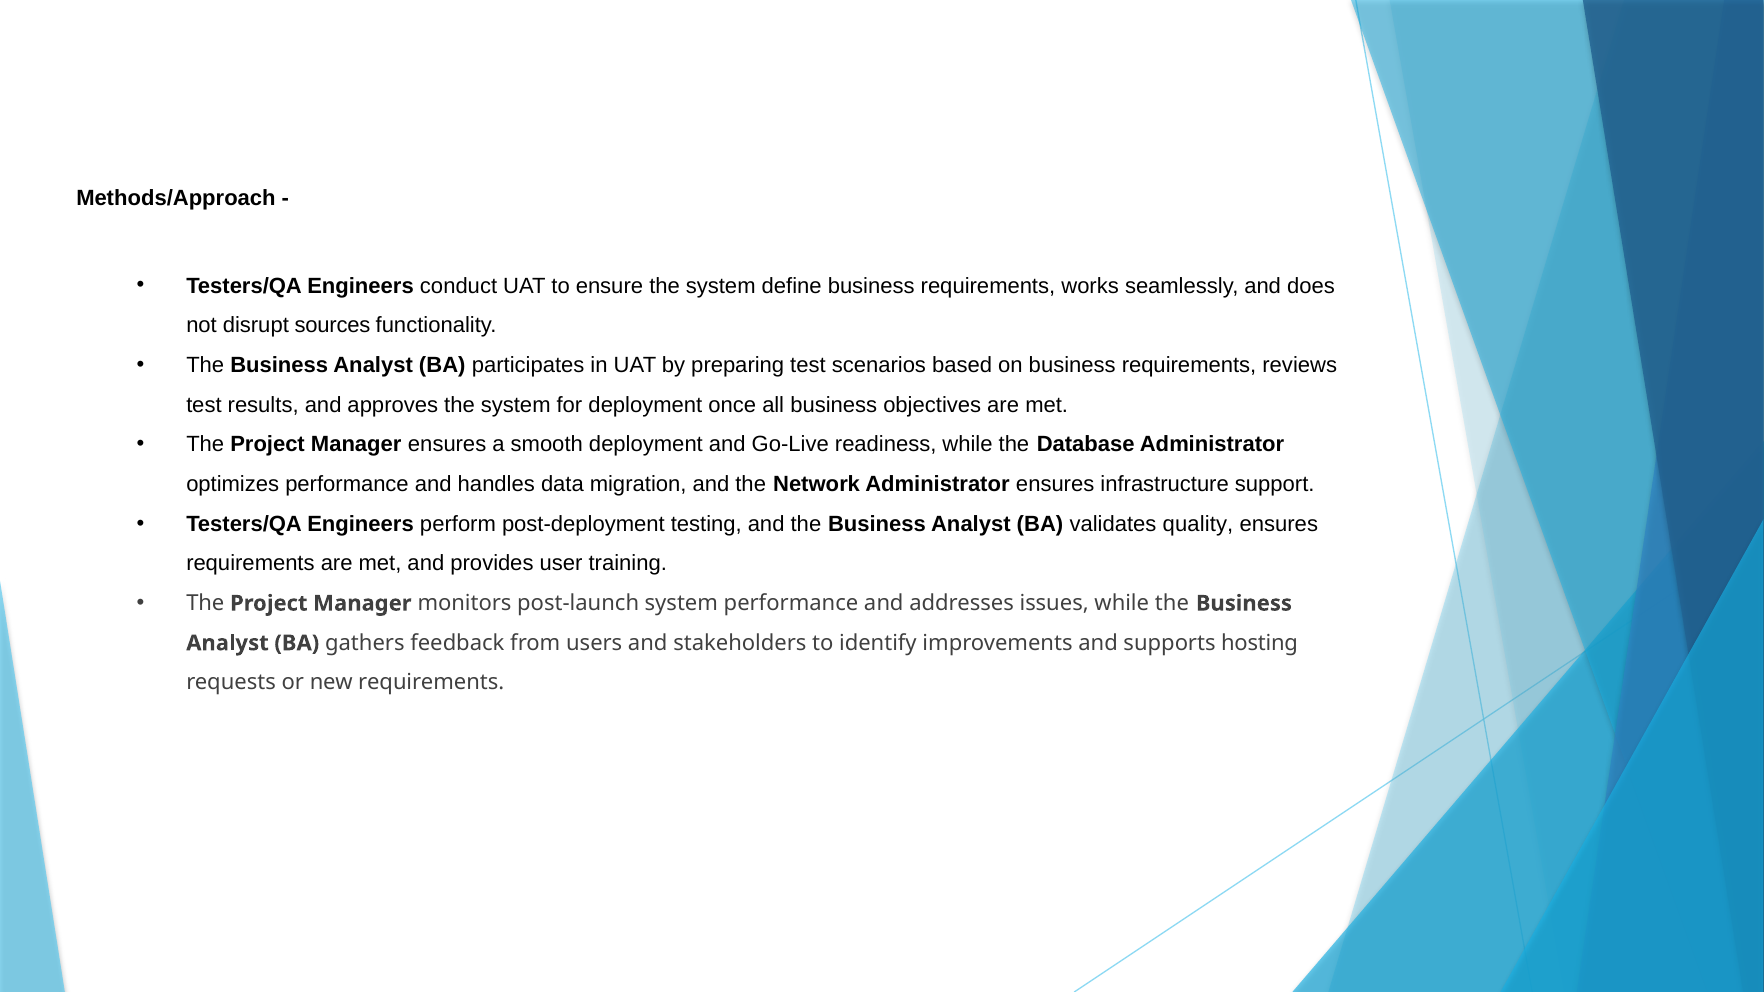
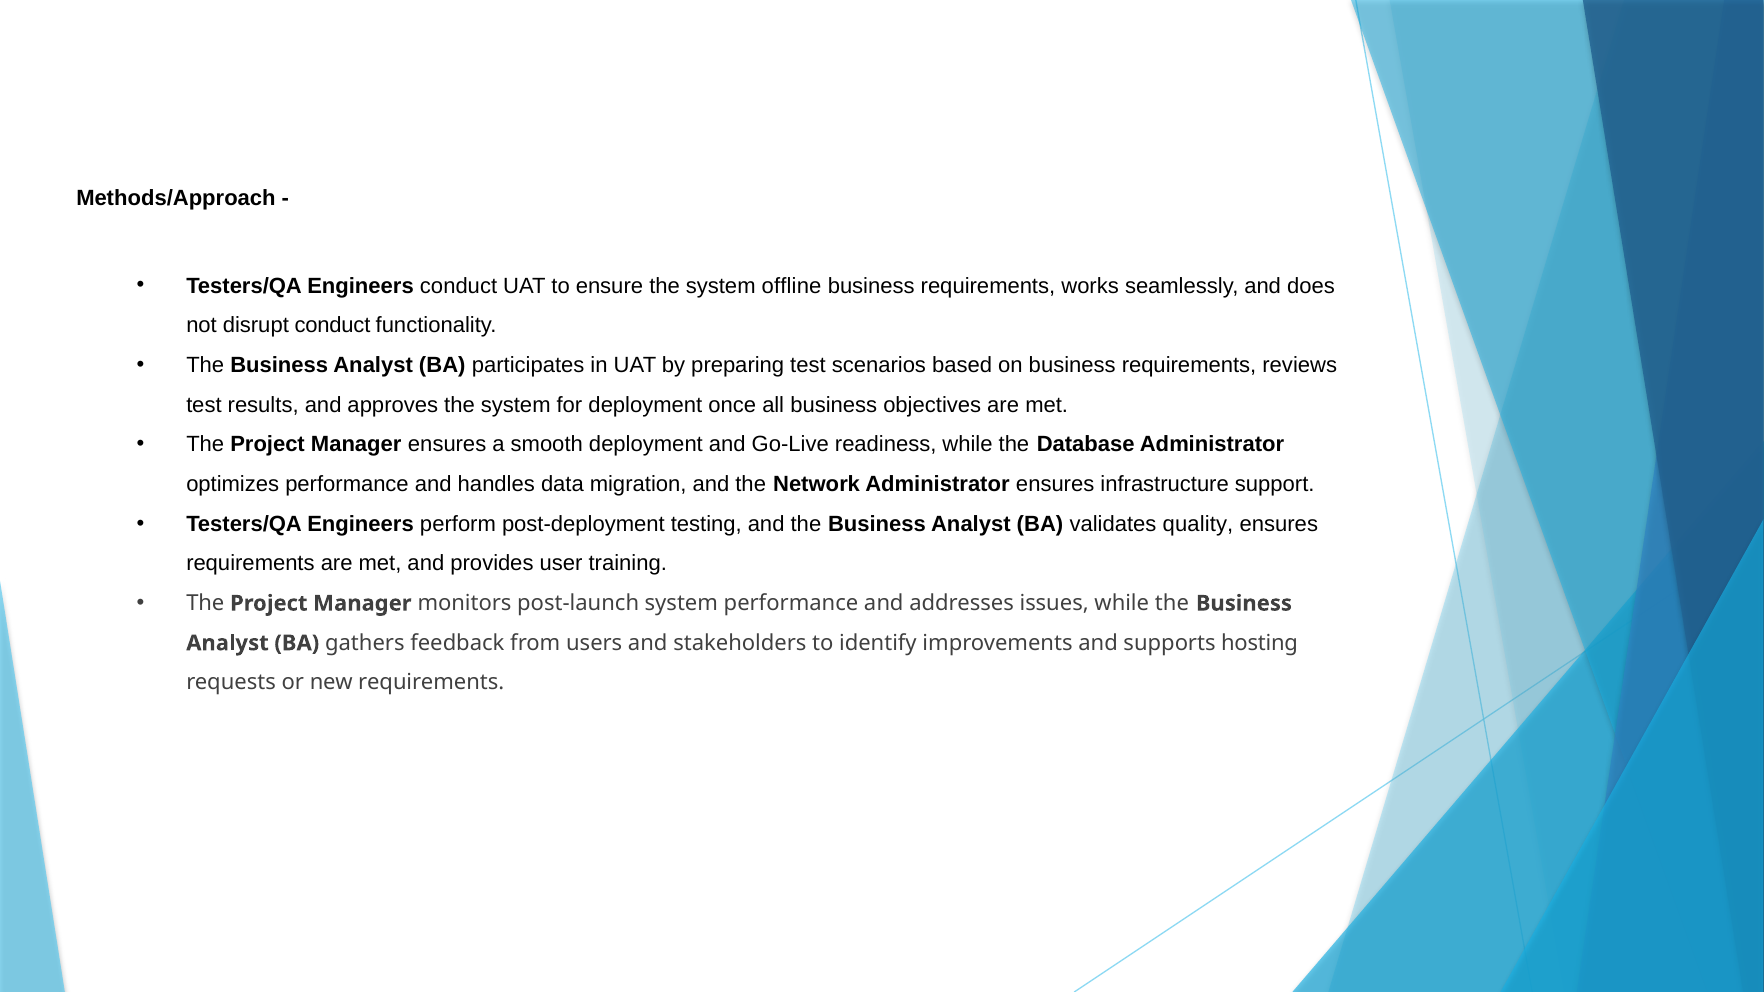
define: define -> offline
disrupt sources: sources -> conduct
